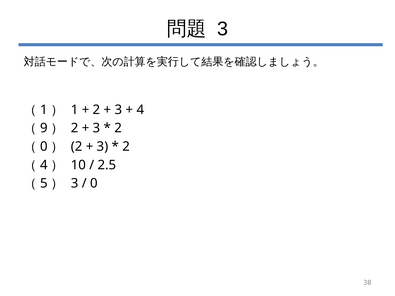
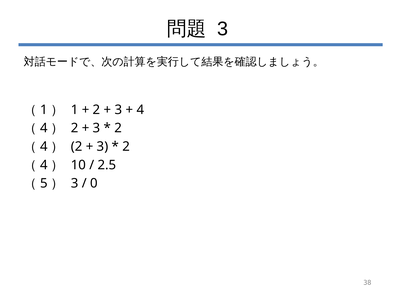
9 at (44, 128): 9 -> 4
0 at (44, 147): 0 -> 4
